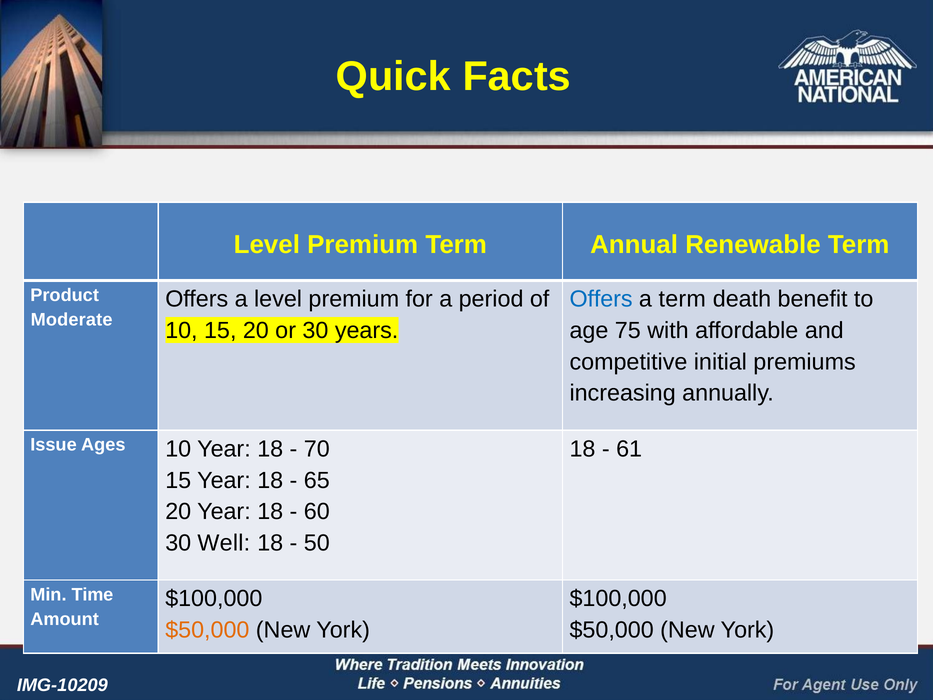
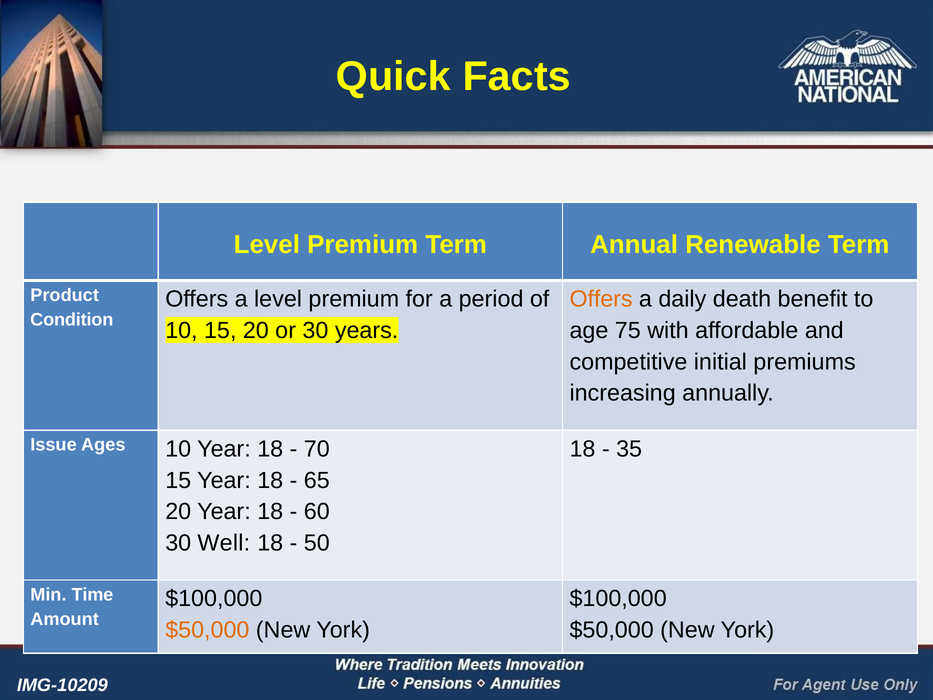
Offers at (601, 299) colour: blue -> orange
a term: term -> daily
Moderate: Moderate -> Condition
61: 61 -> 35
